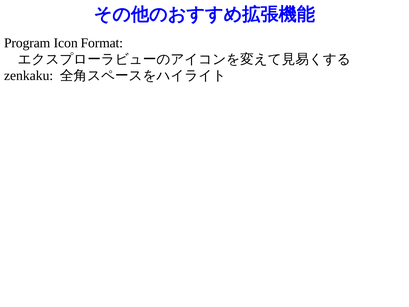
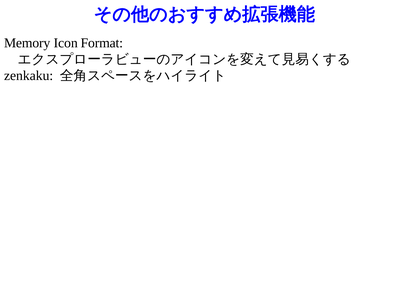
Program: Program -> Memory
